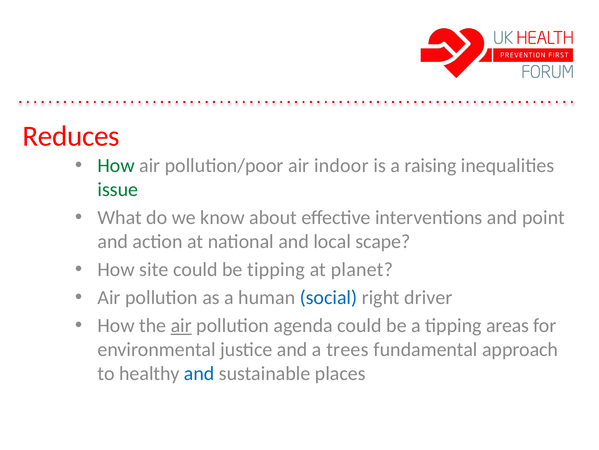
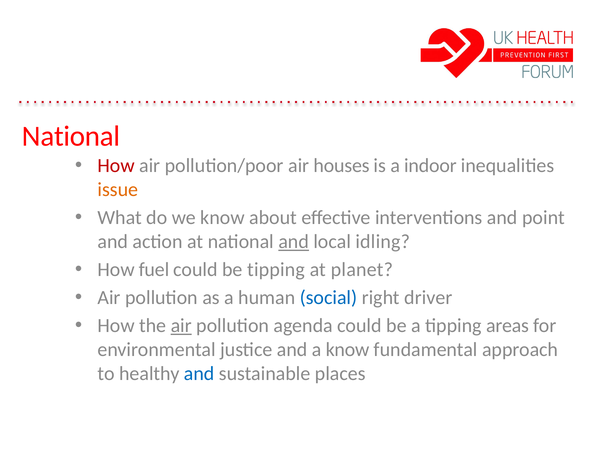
Reduces at (71, 136): Reduces -> National
How at (116, 165) colour: green -> red
indoor: indoor -> houses
raising: raising -> indoor
issue colour: green -> orange
and at (294, 241) underline: none -> present
scape: scape -> idling
site: site -> fuel
a trees: trees -> know
